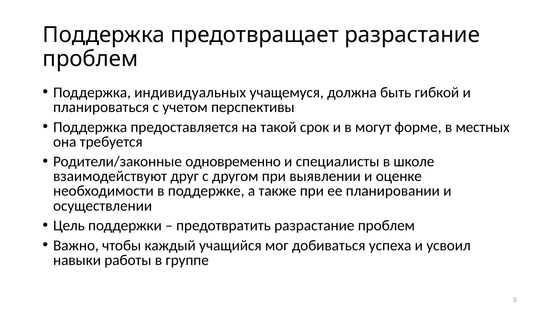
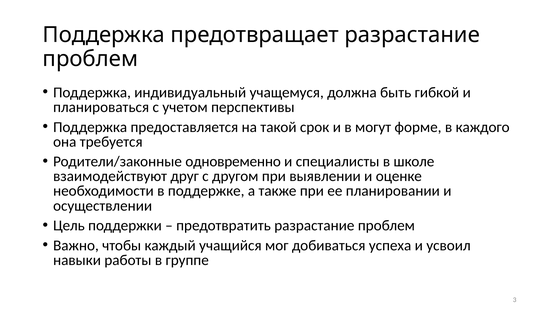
индивидуальных: индивидуальных -> индивидуальный
местных: местных -> каждого
